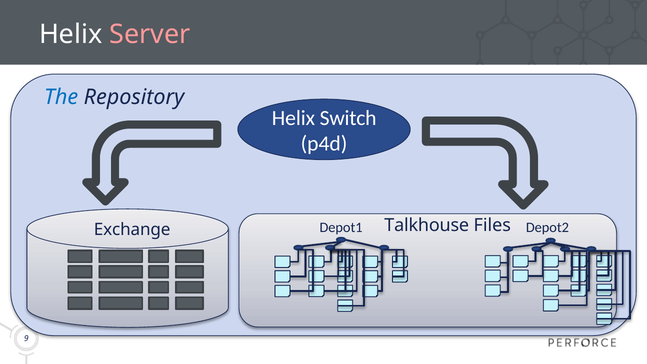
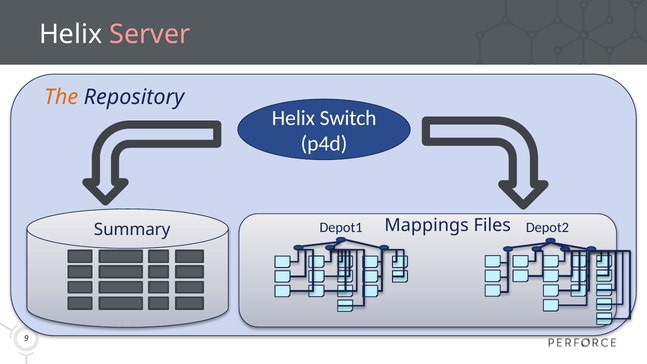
The colour: blue -> orange
Talkhouse: Talkhouse -> Mappings
Exchange: Exchange -> Summary
